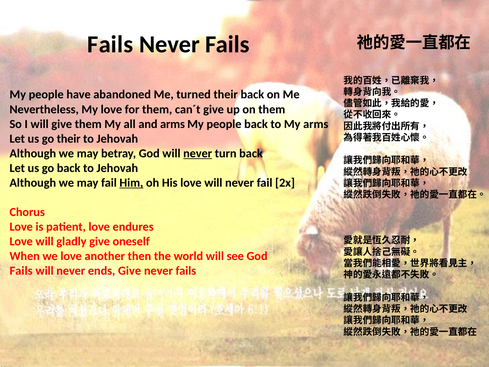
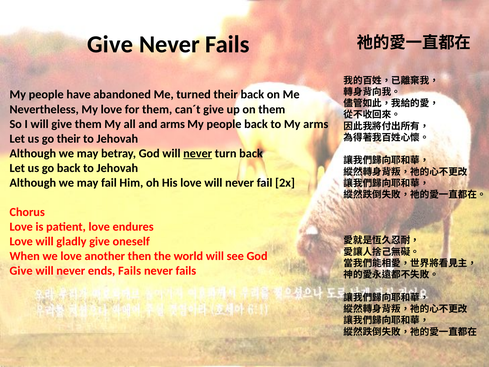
Fails at (110, 44): Fails -> Give
Him underline: present -> none
Fails at (21, 271): Fails -> Give
ends Give: Give -> Fails
